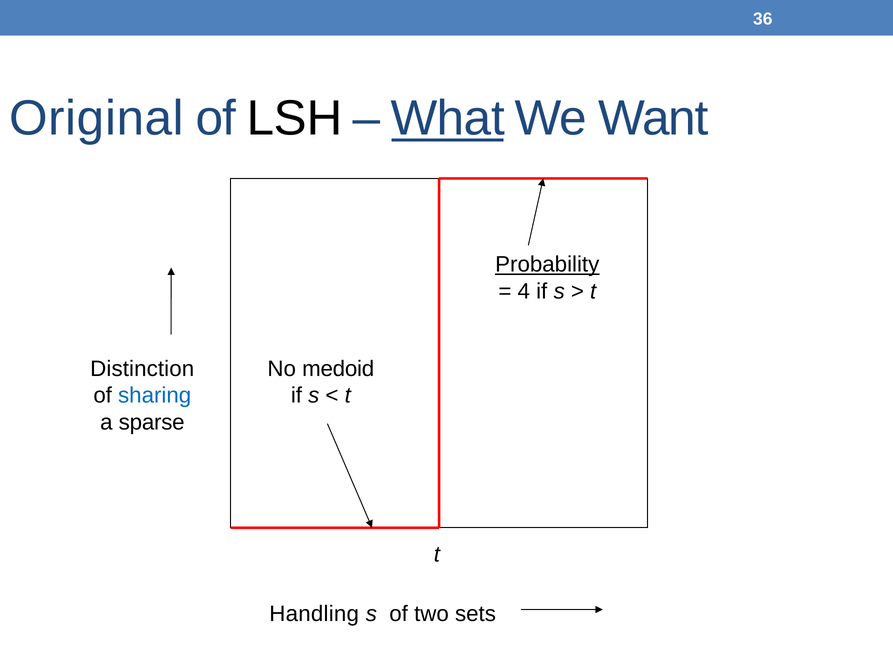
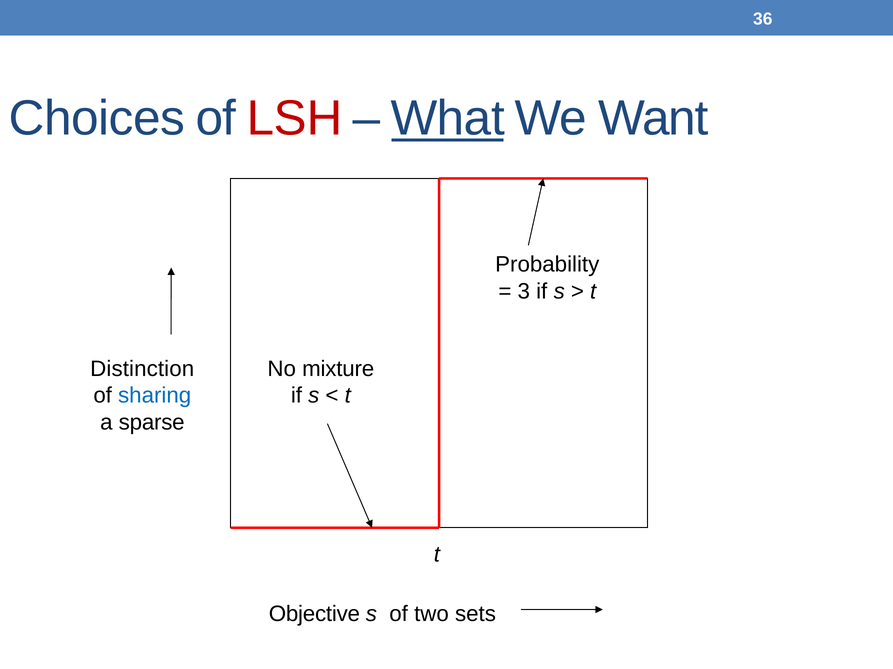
Original: Original -> Choices
LSH colour: black -> red
Probability underline: present -> none
4: 4 -> 3
medoid: medoid -> mixture
Handling: Handling -> Objective
